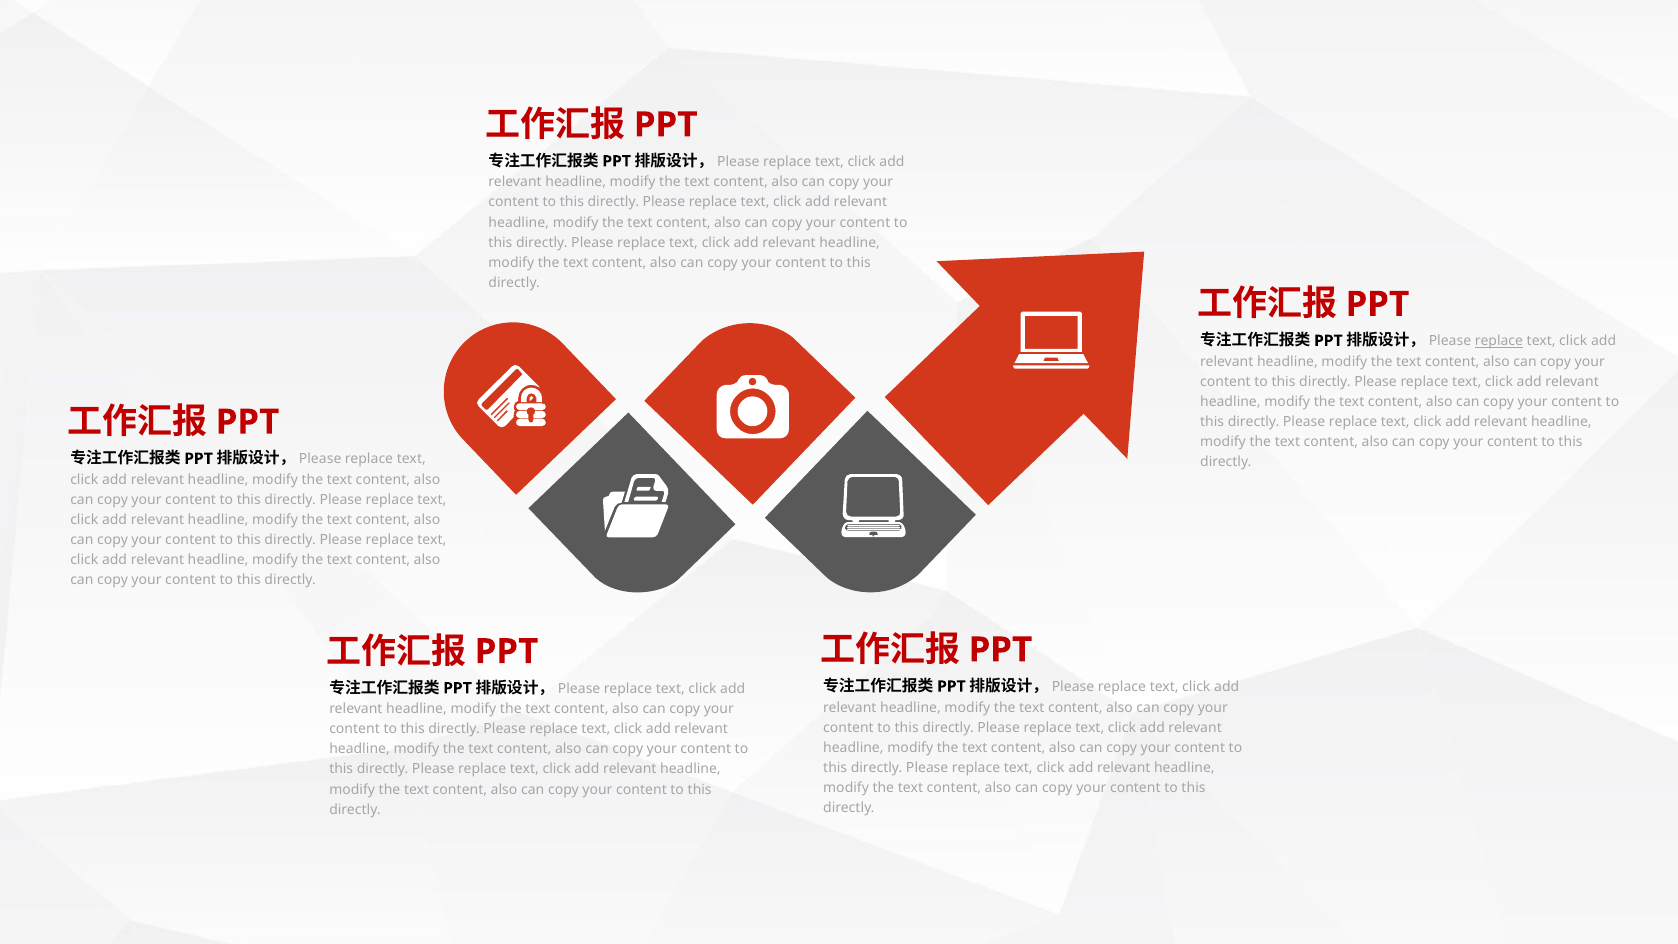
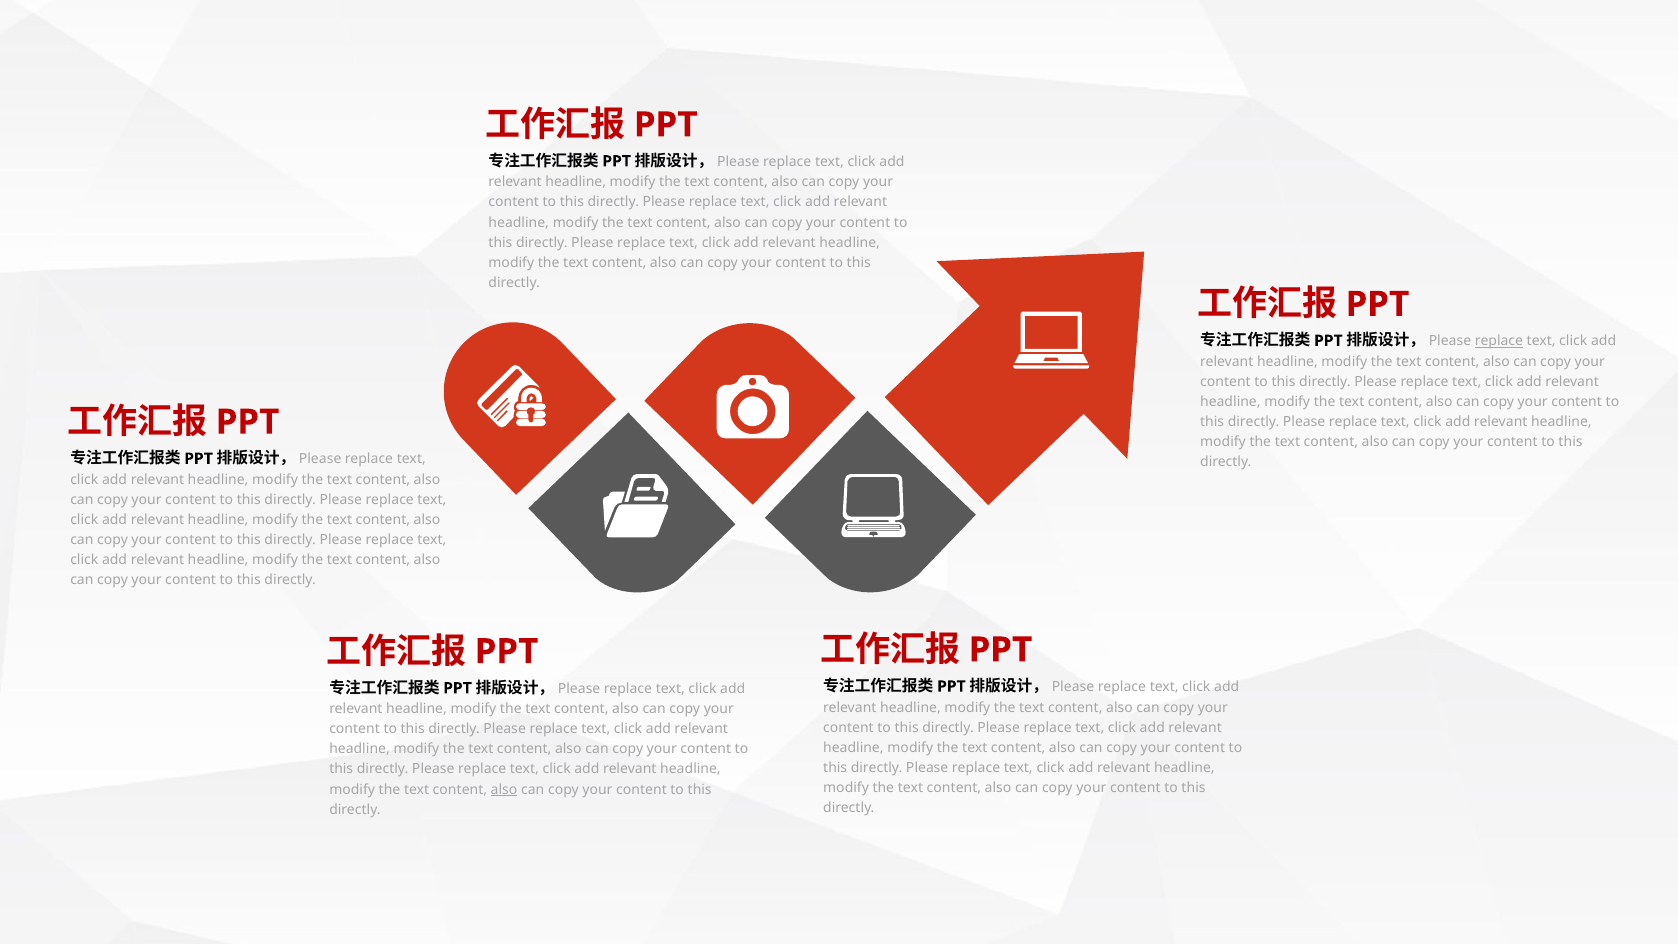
also at (504, 789) underline: none -> present
